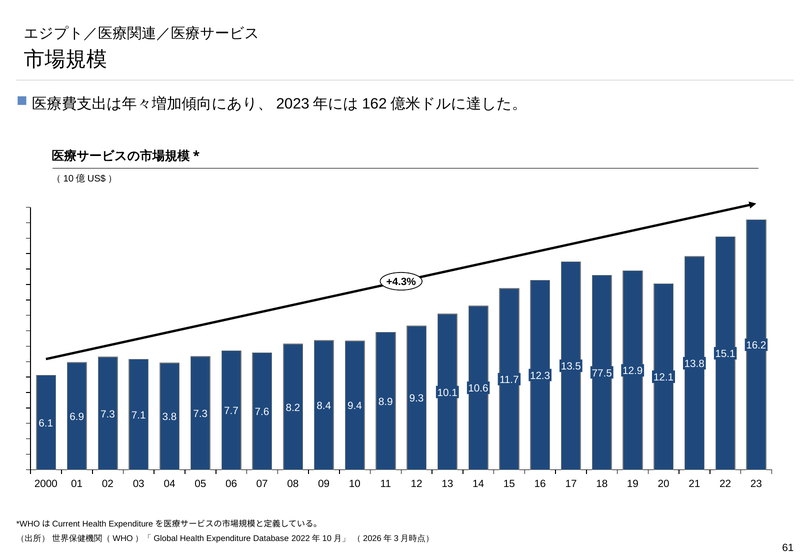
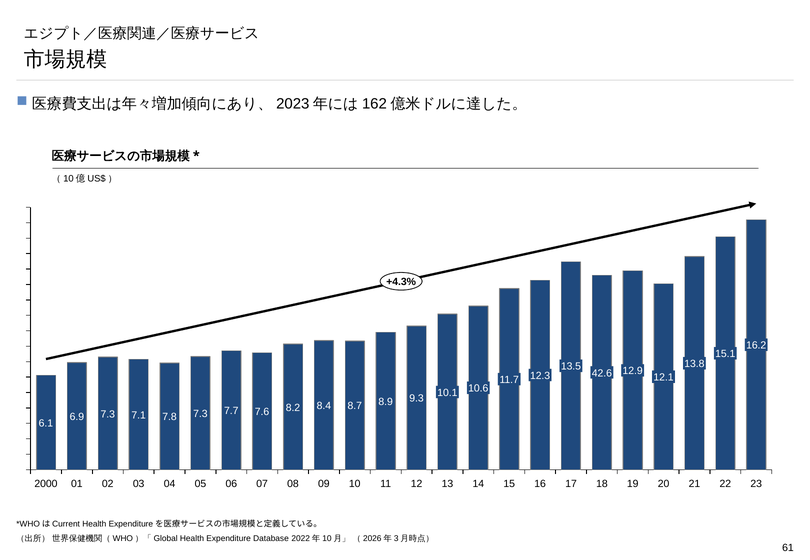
77.5: 77.5 -> 42.6
9.4: 9.4 -> 8.7
3.8: 3.8 -> 7.8
